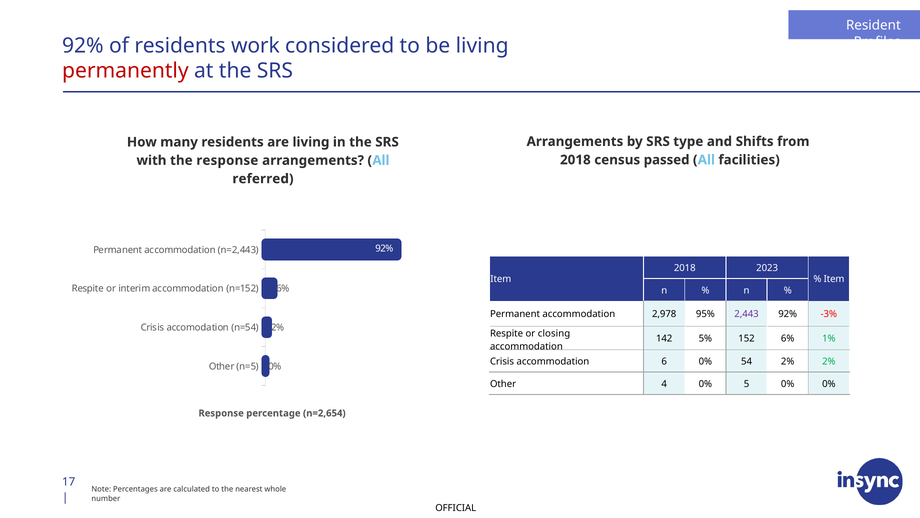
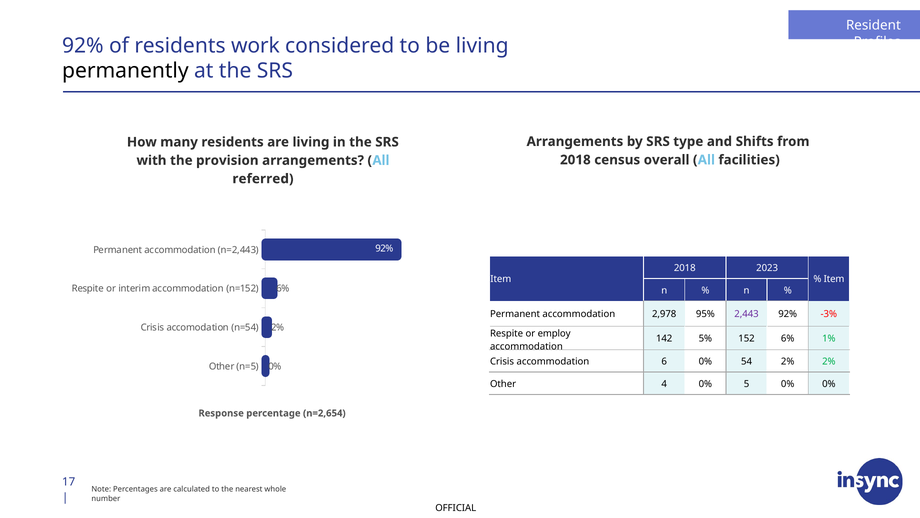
permanently colour: red -> black
passed: passed -> overall
the response: response -> provision
closing: closing -> employ
